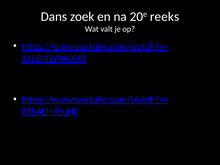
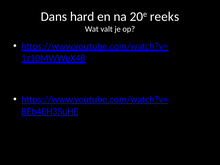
zoek: zoek -> hard
